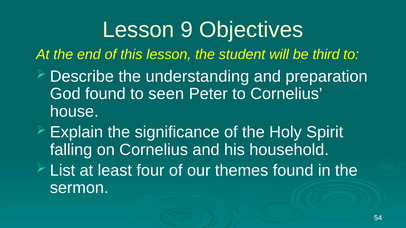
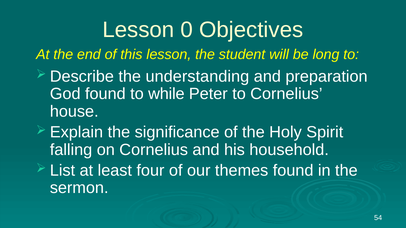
9: 9 -> 0
third: third -> long
seen: seen -> while
